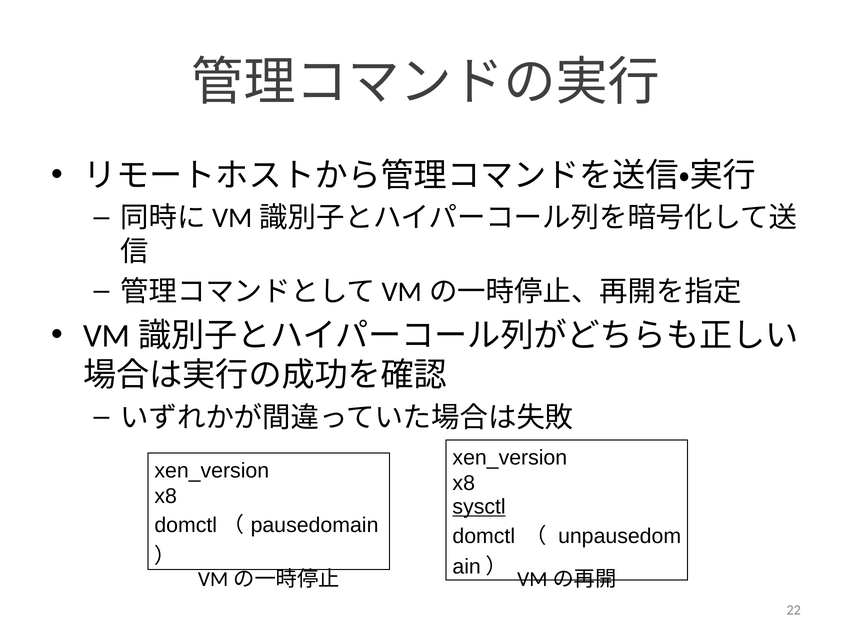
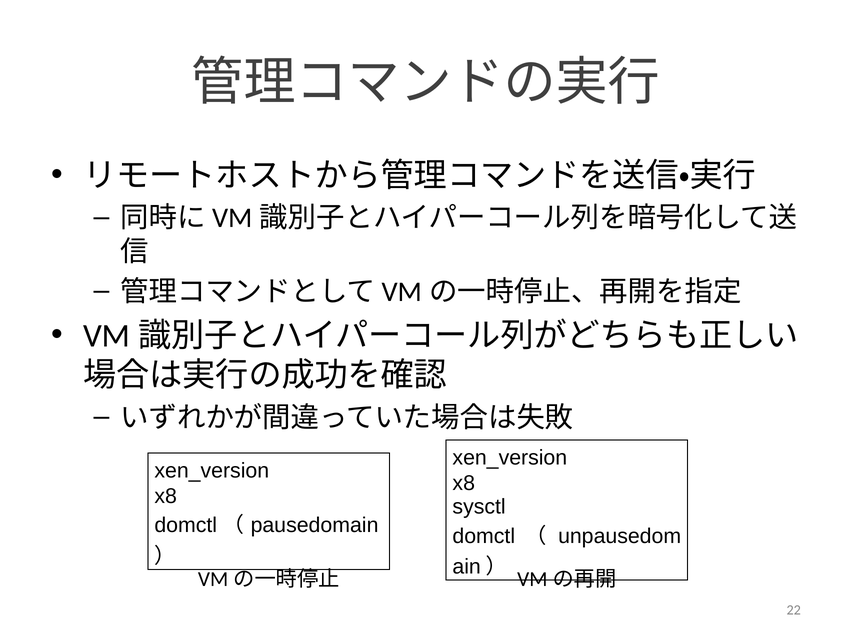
sysctl underline: present -> none
